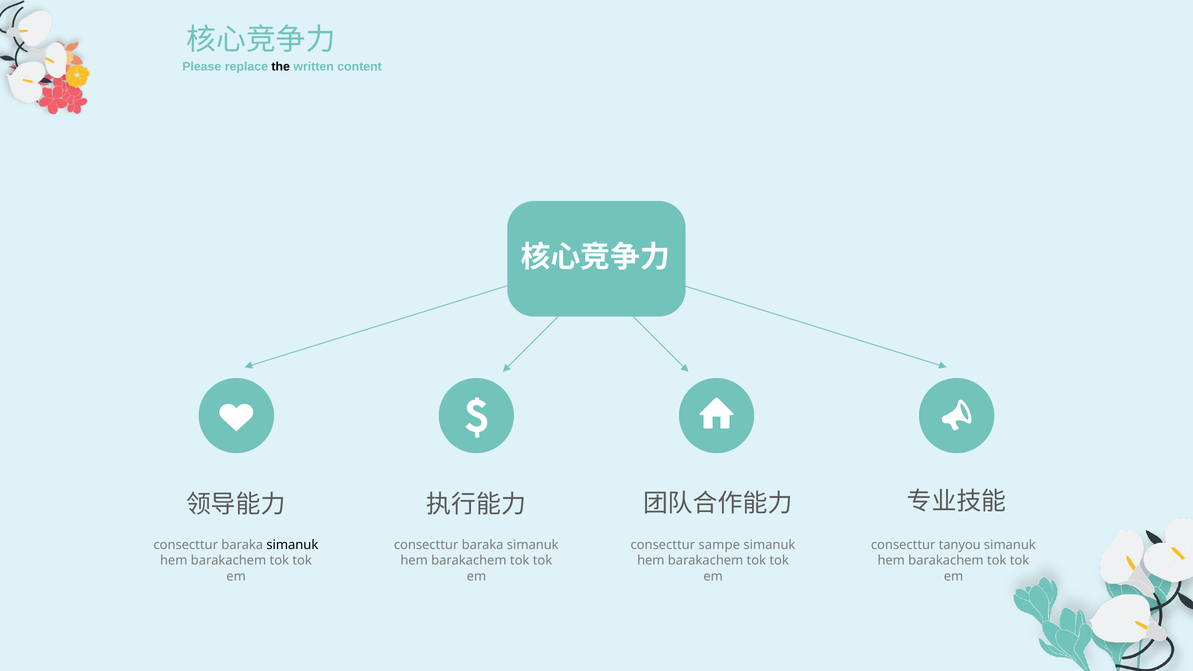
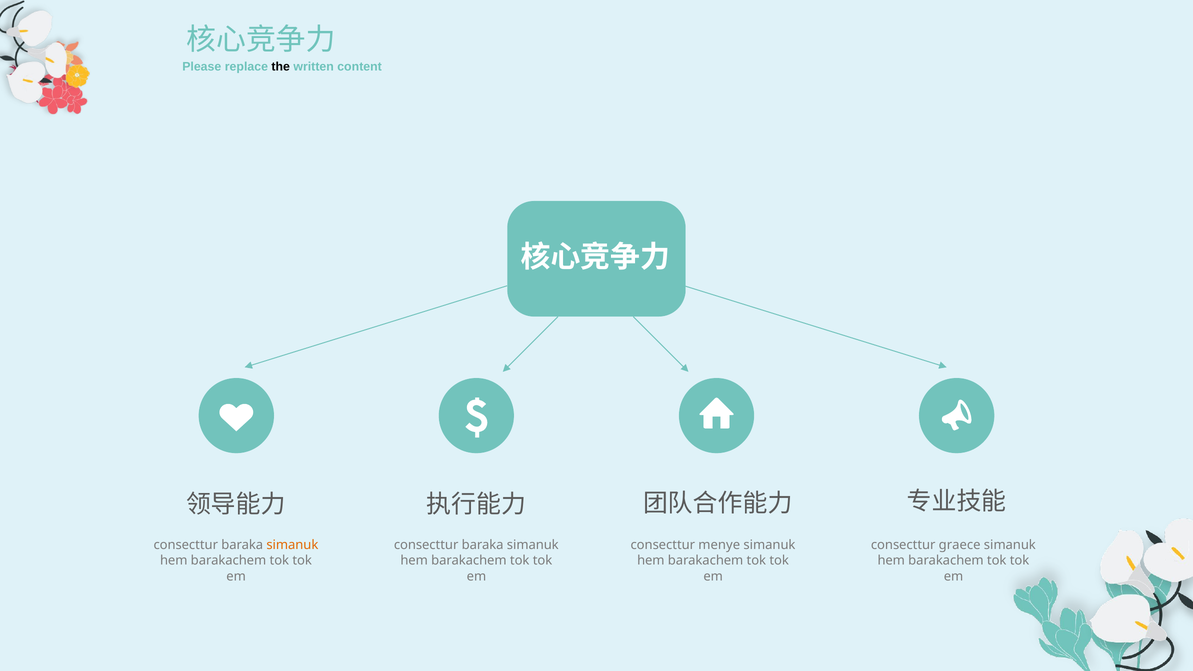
simanuk at (292, 545) colour: black -> orange
sampe: sampe -> menye
tanyou: tanyou -> graece
